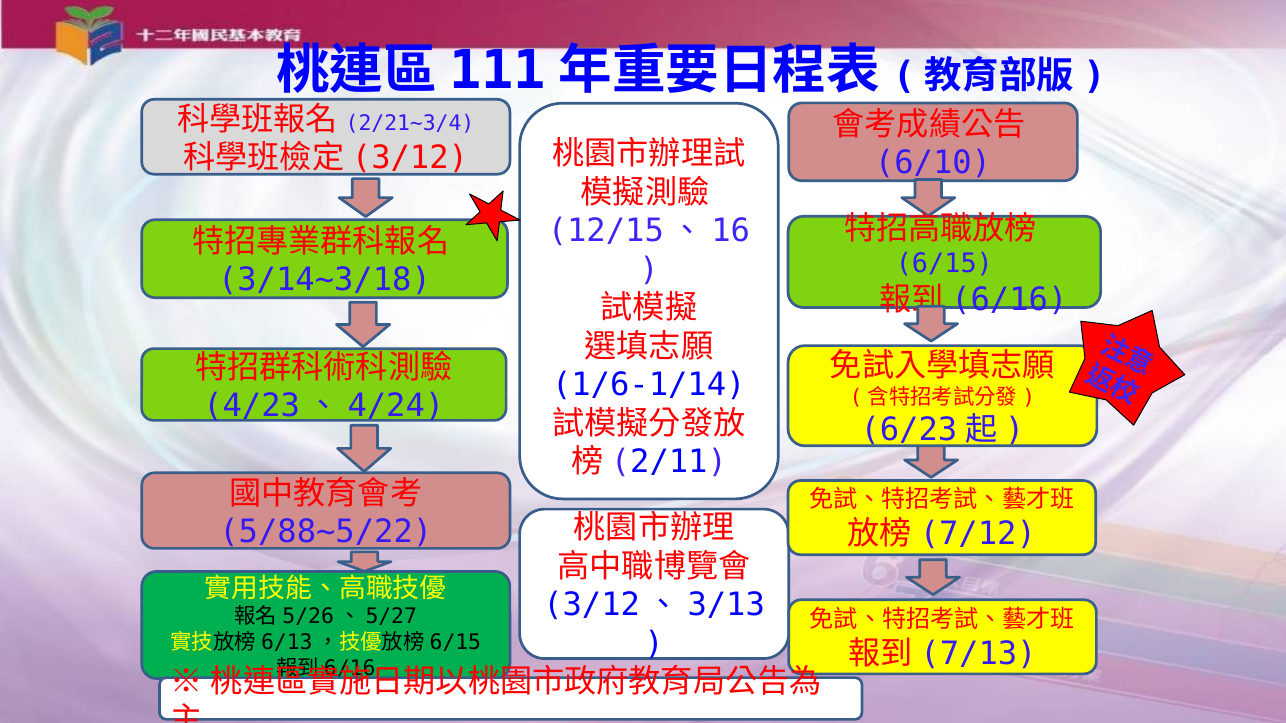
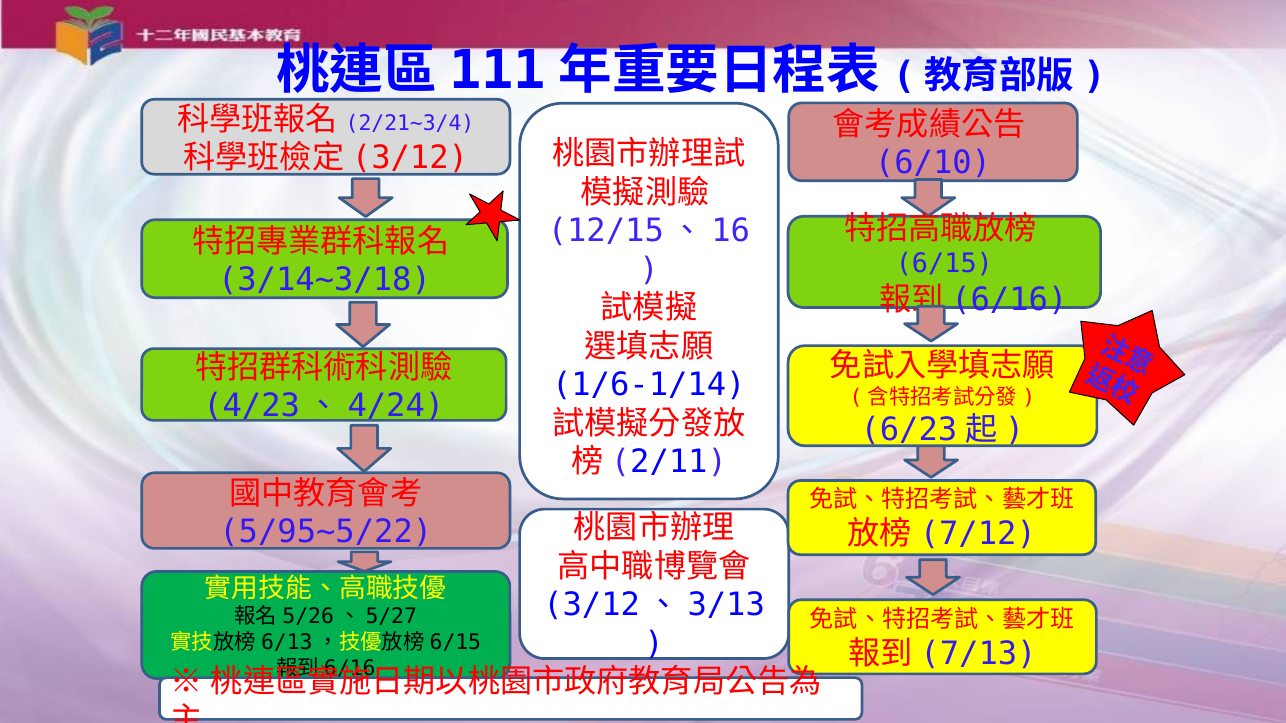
5/88~5/22: 5/88~5/22 -> 5/95~5/22
